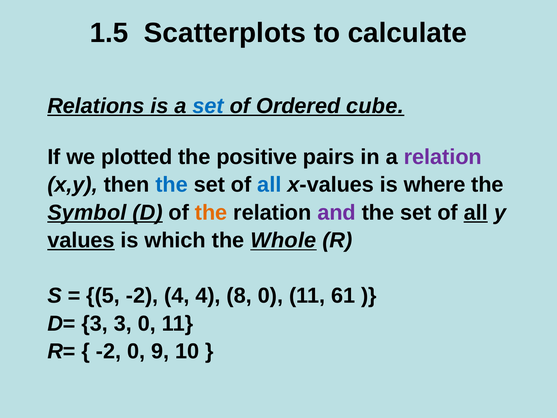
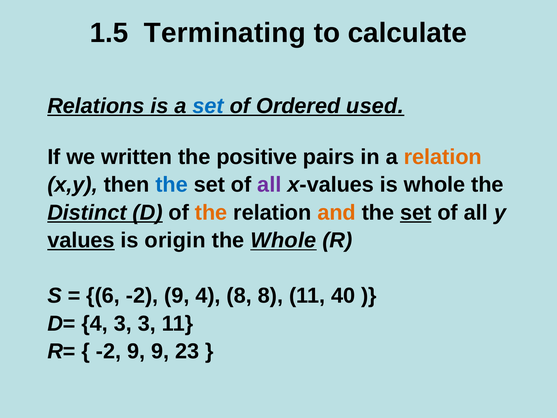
Scatterplots: Scatterplots -> Terminating
cube: cube -> used
plotted: plotted -> written
relation at (443, 157) colour: purple -> orange
all at (269, 185) colour: blue -> purple
is where: where -> whole
Symbol: Symbol -> Distinct
and colour: purple -> orange
set at (416, 212) underline: none -> present
all at (476, 212) underline: present -> none
which: which -> origin
5: 5 -> 6
4 at (177, 296): 4 -> 9
8 0: 0 -> 8
61: 61 -> 40
D= 3: 3 -> 4
3 0: 0 -> 3
0 at (136, 351): 0 -> 9
10: 10 -> 23
